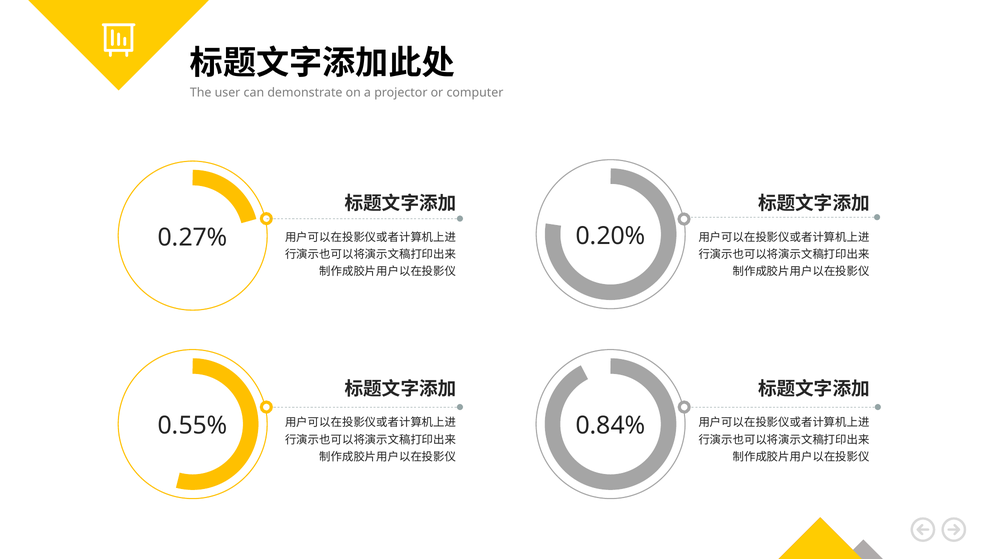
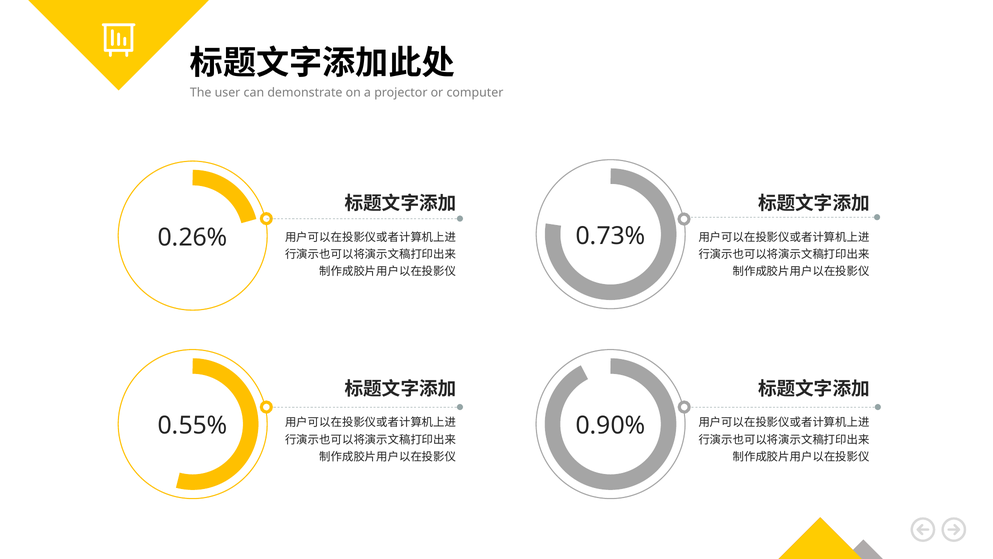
0.20%: 0.20% -> 0.73%
0.27%: 0.27% -> 0.26%
0.84%: 0.84% -> 0.90%
